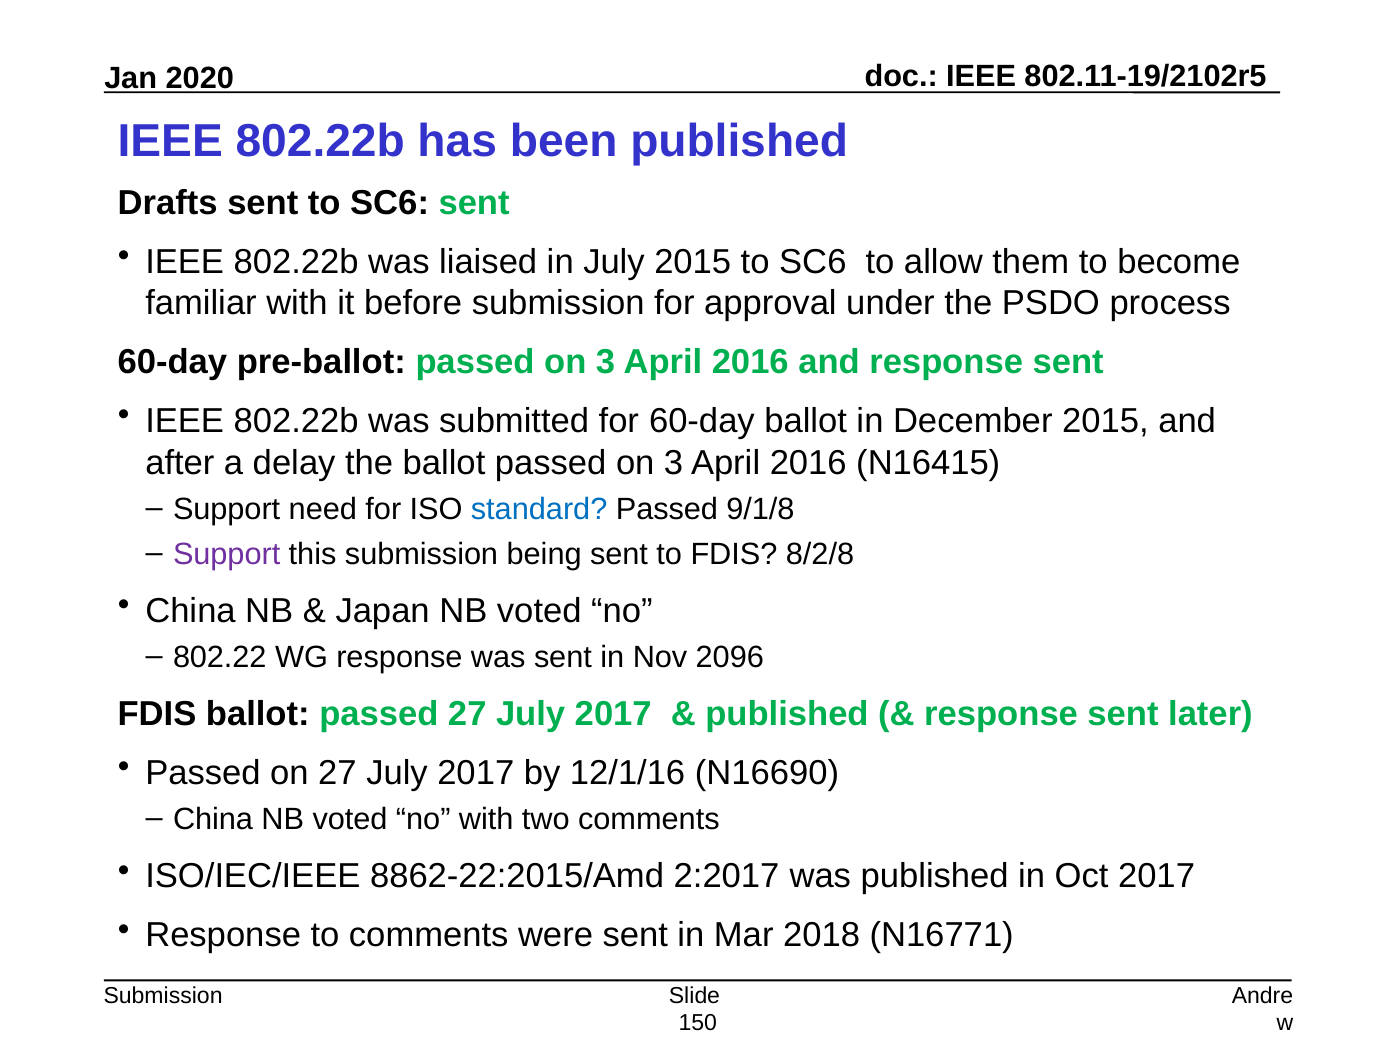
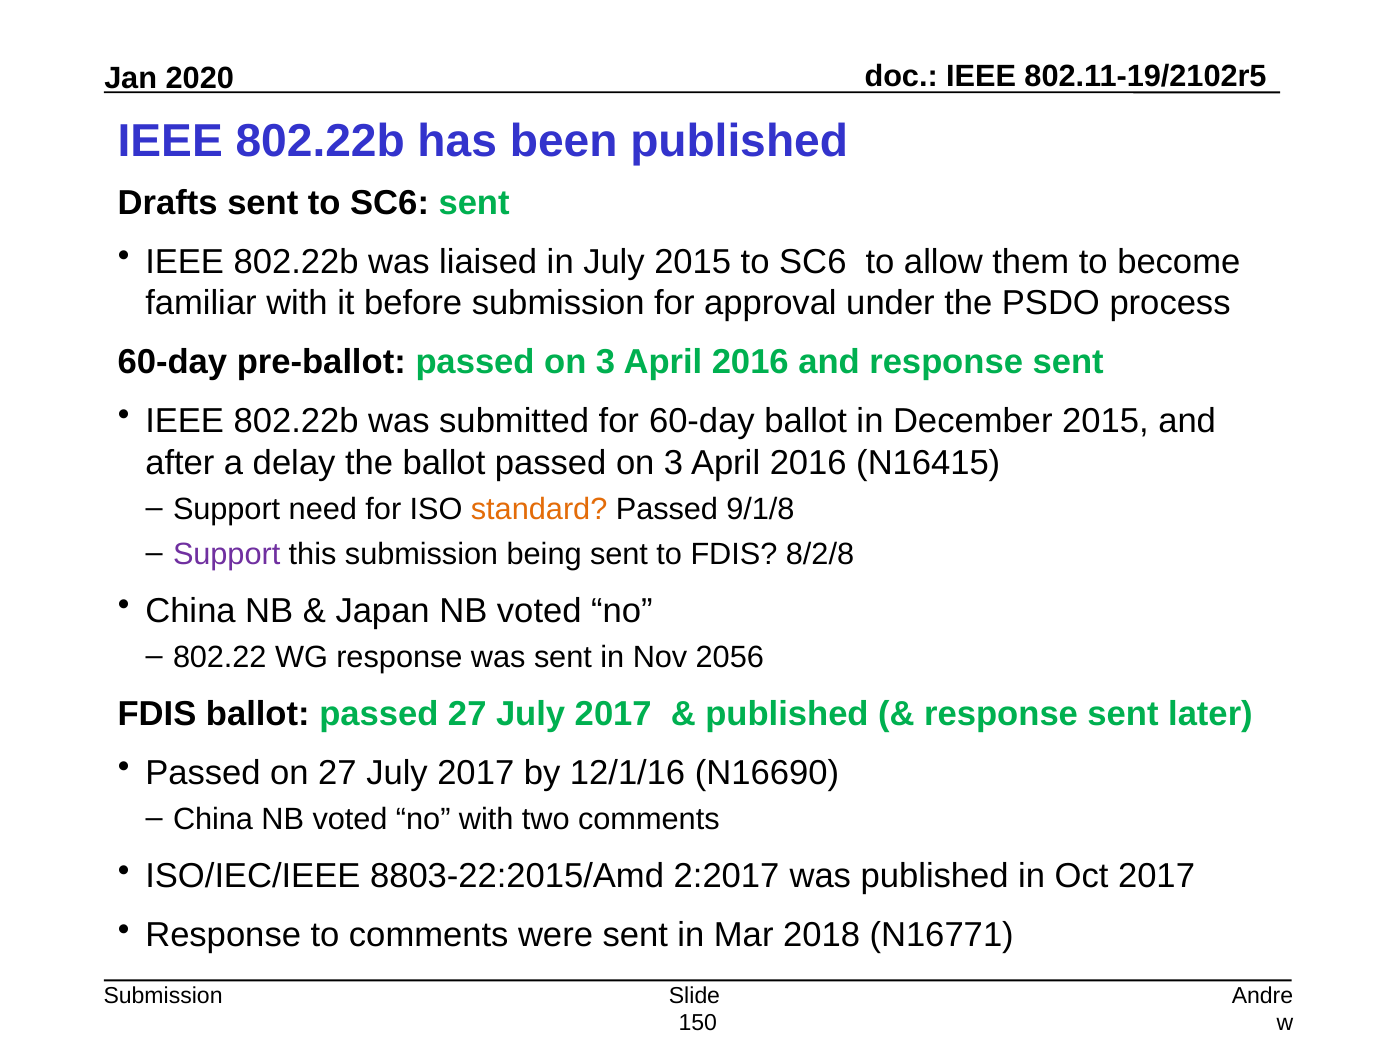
standard colour: blue -> orange
2096: 2096 -> 2056
8862-22:2015/Amd: 8862-22:2015/Amd -> 8803-22:2015/Amd
